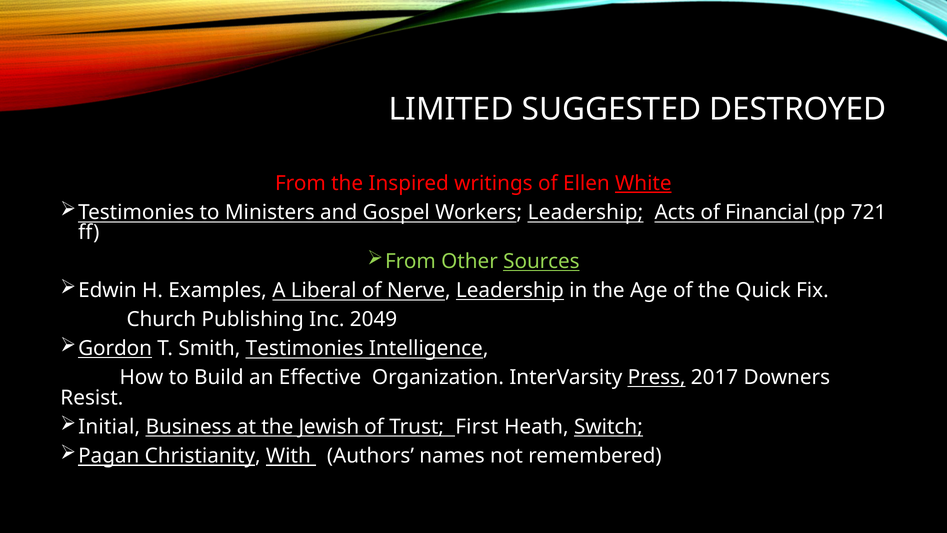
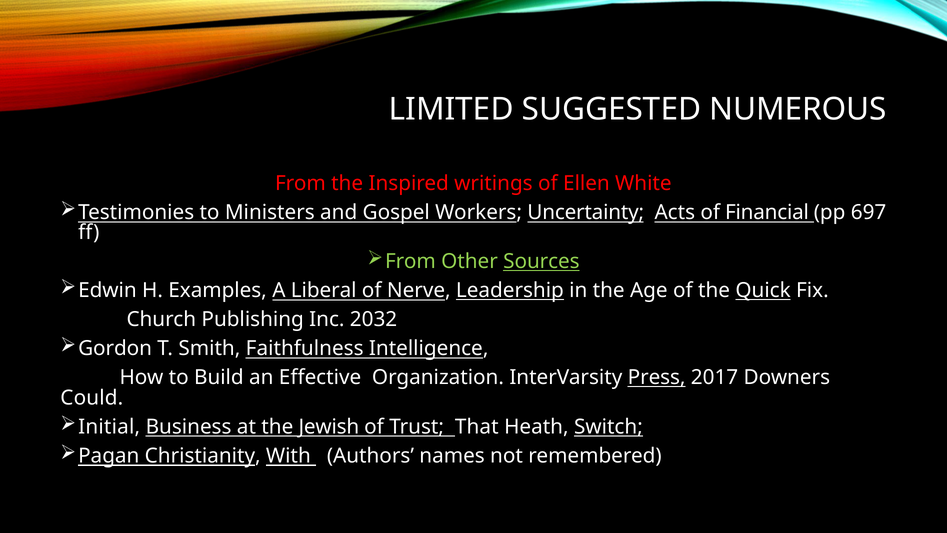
DESTROYED: DESTROYED -> NUMEROUS
White underline: present -> none
Workers Leadership: Leadership -> Uncertainty
721: 721 -> 697
Quick underline: none -> present
2049: 2049 -> 2032
Gordon underline: present -> none
Smith Testimonies: Testimonies -> Faithfulness
Resist: Resist -> Could
First: First -> That
